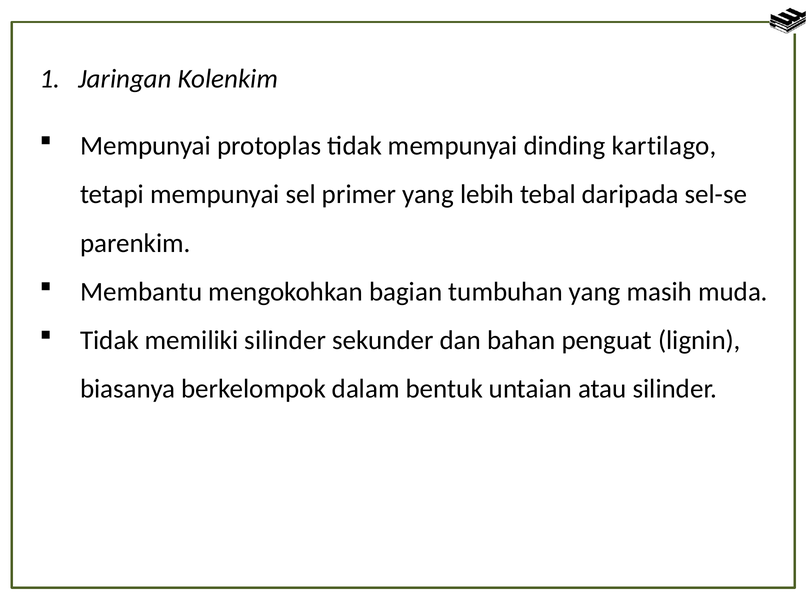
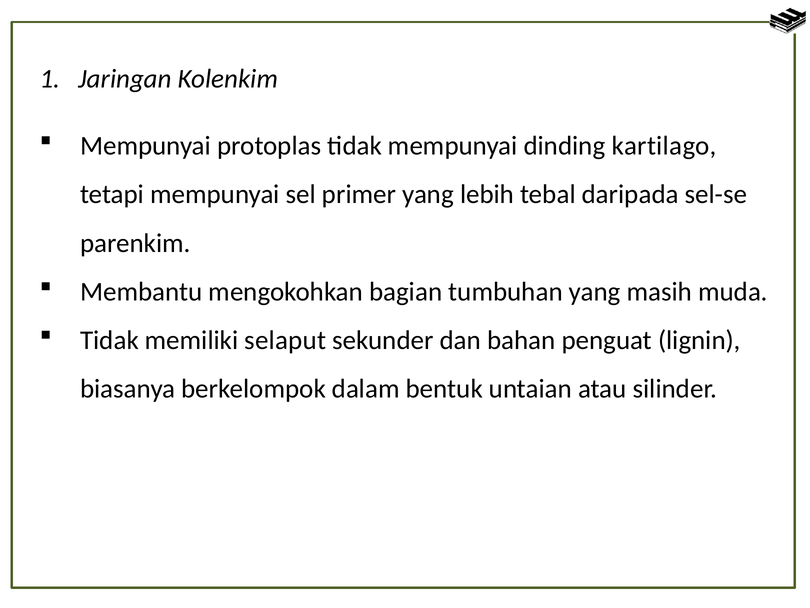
memiliki silinder: silinder -> selaput
